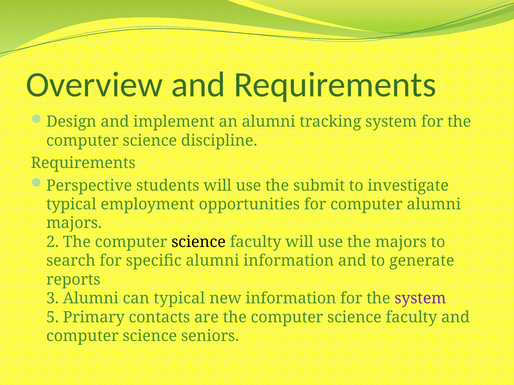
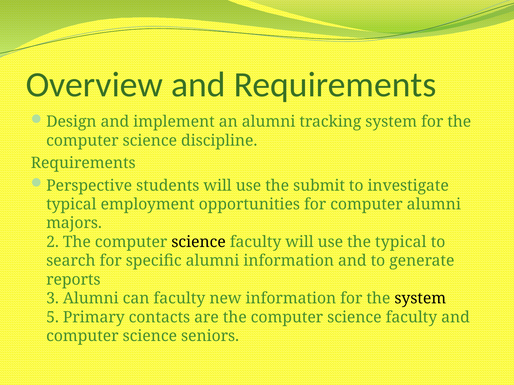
the majors: majors -> typical
can typical: typical -> faculty
system at (420, 299) colour: purple -> black
